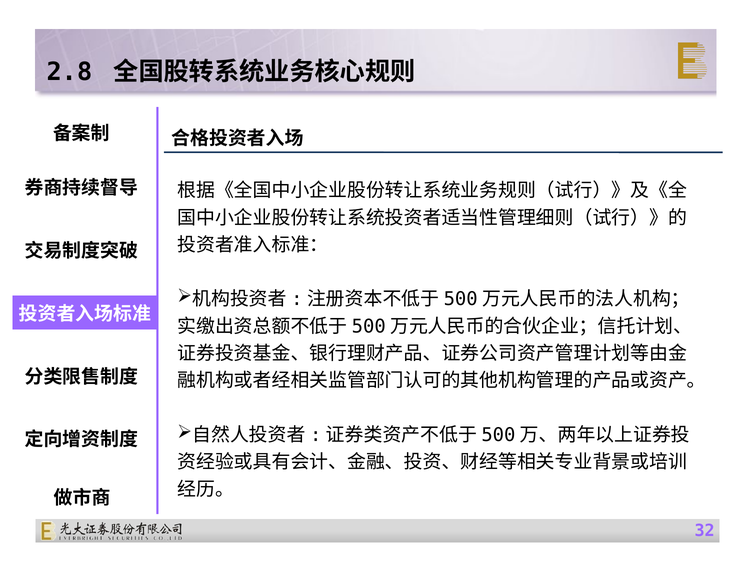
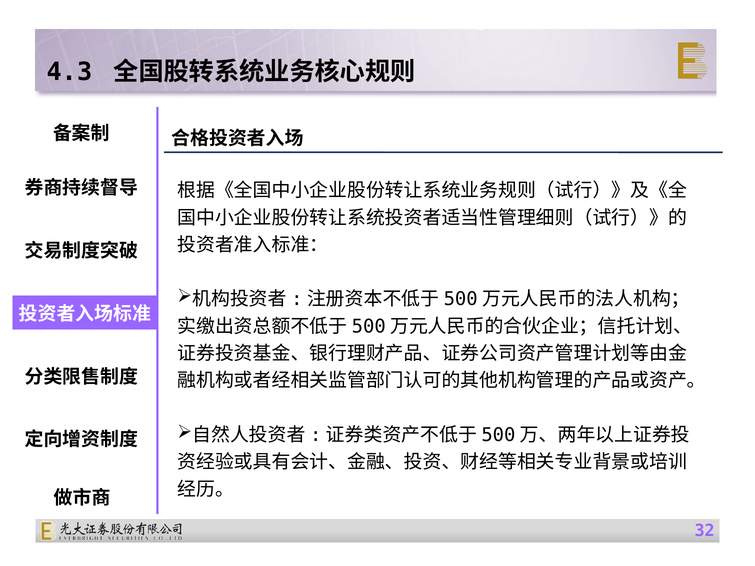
2.8: 2.8 -> 4.3
